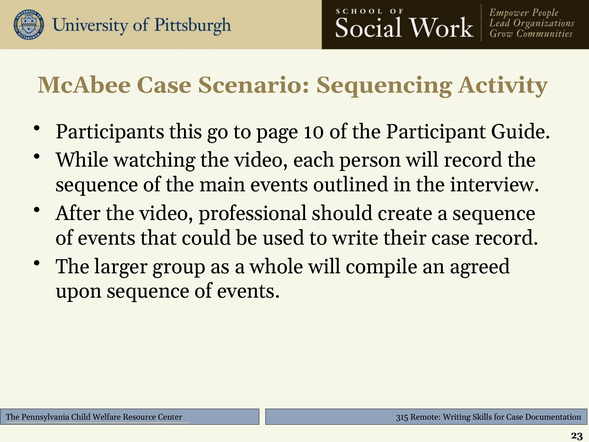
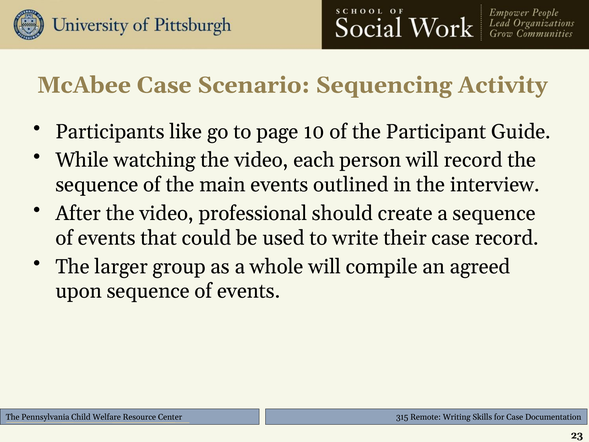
this: this -> like
